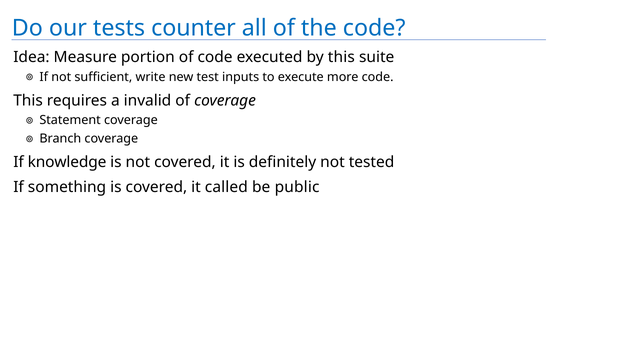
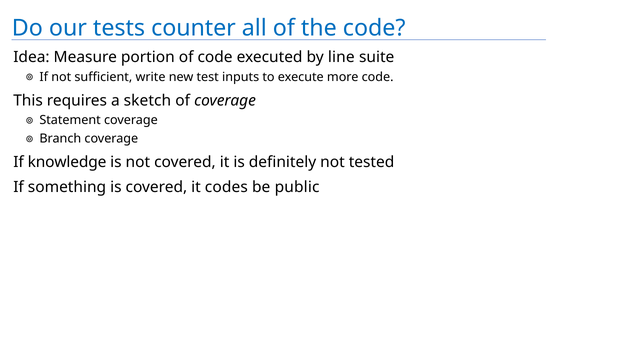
by this: this -> line
invalid: invalid -> sketch
called: called -> codes
